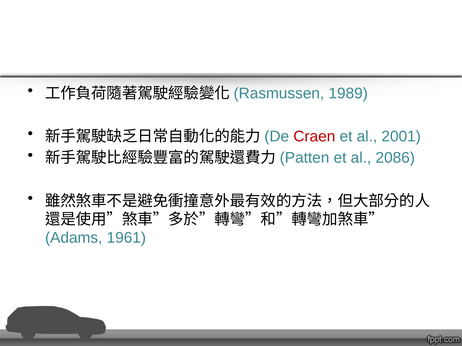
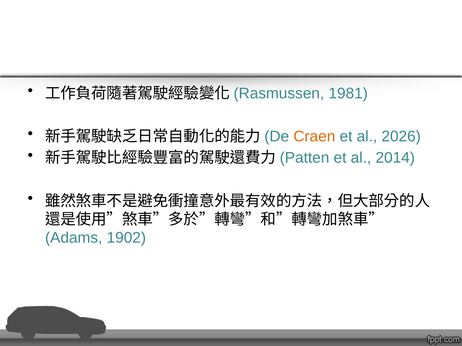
1989: 1989 -> 1981
Craen colour: red -> orange
2001: 2001 -> 2026
2086: 2086 -> 2014
1961: 1961 -> 1902
